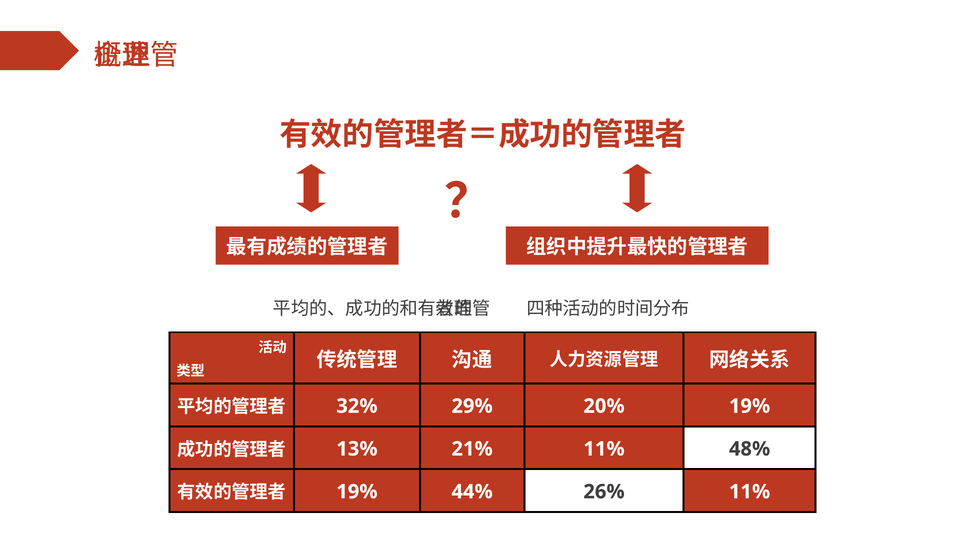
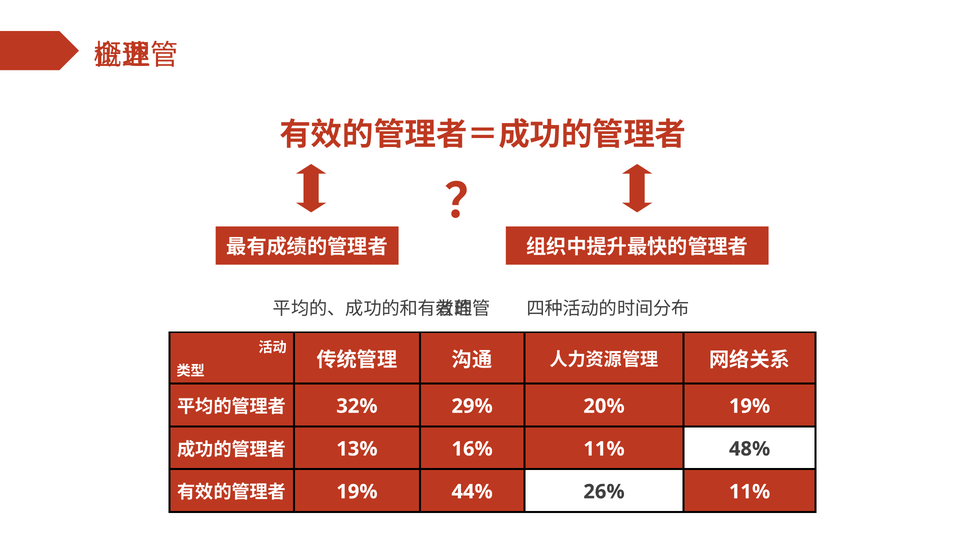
21%: 21% -> 16%
